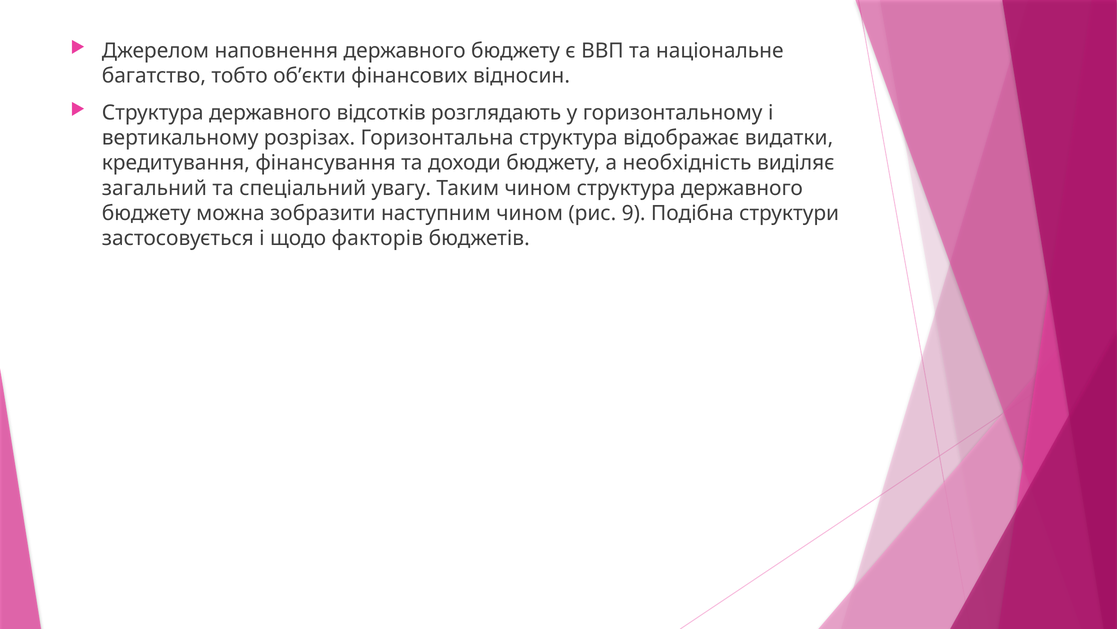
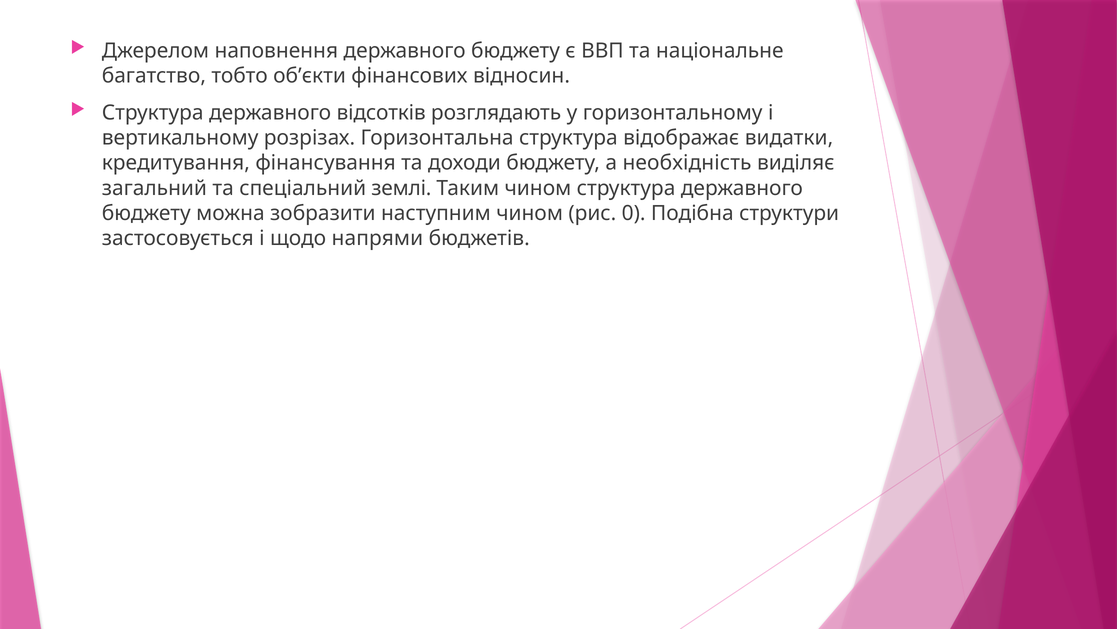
увагу: увагу -> землі
9: 9 -> 0
факторів: факторів -> напрями
